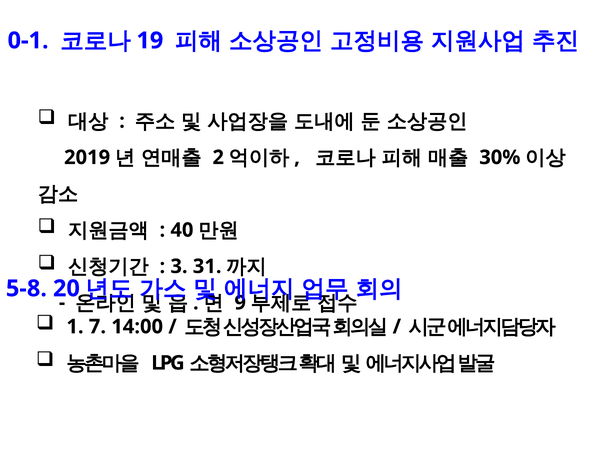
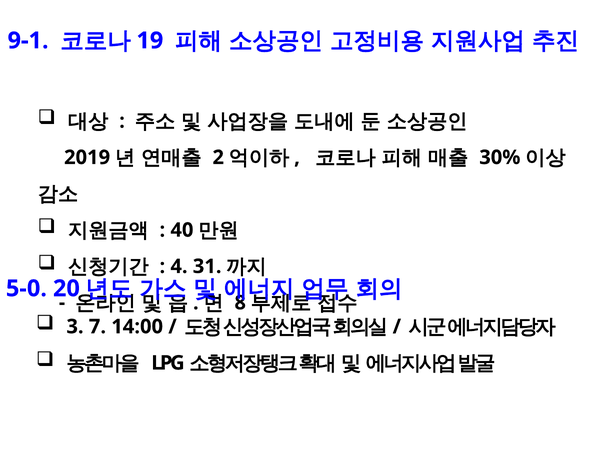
0-1: 0-1 -> 9-1
3: 3 -> 4
5-8: 5-8 -> 5-0
9: 9 -> 8
1: 1 -> 3
